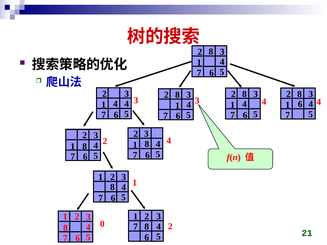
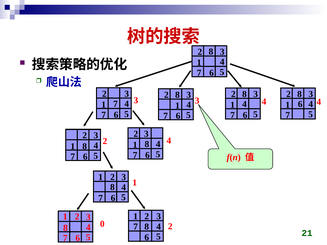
1 4: 4 -> 7
